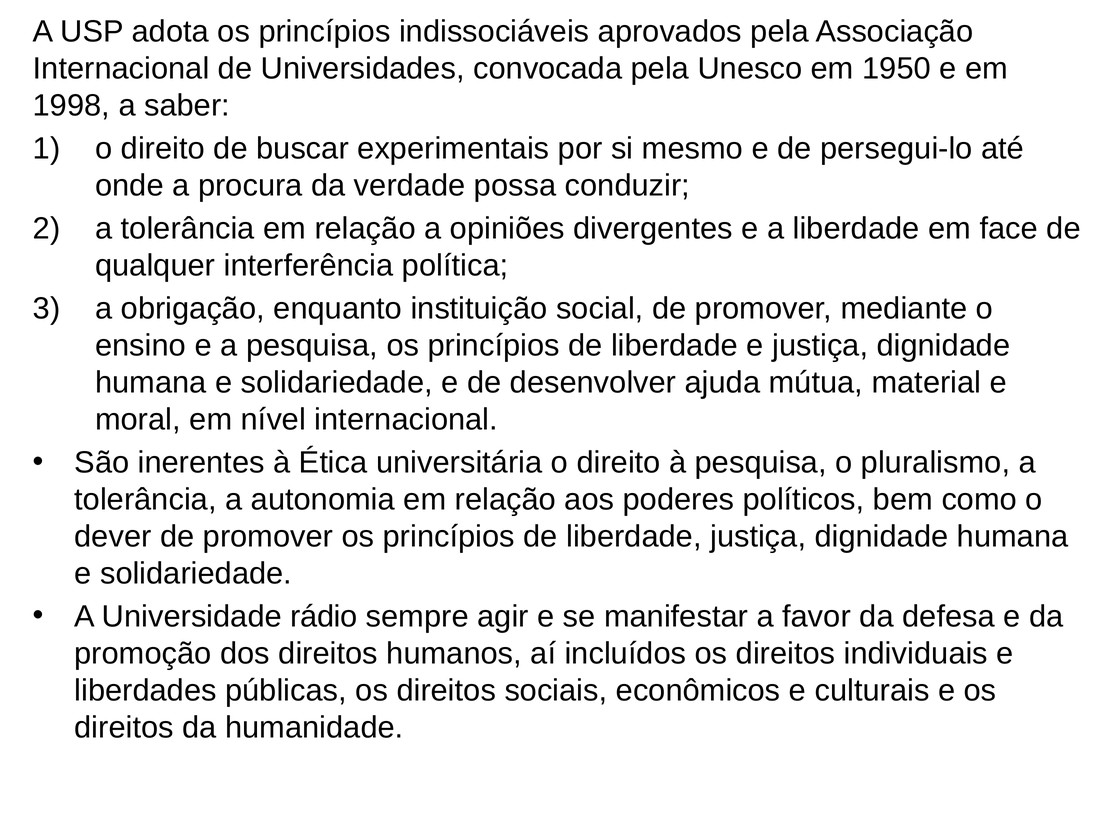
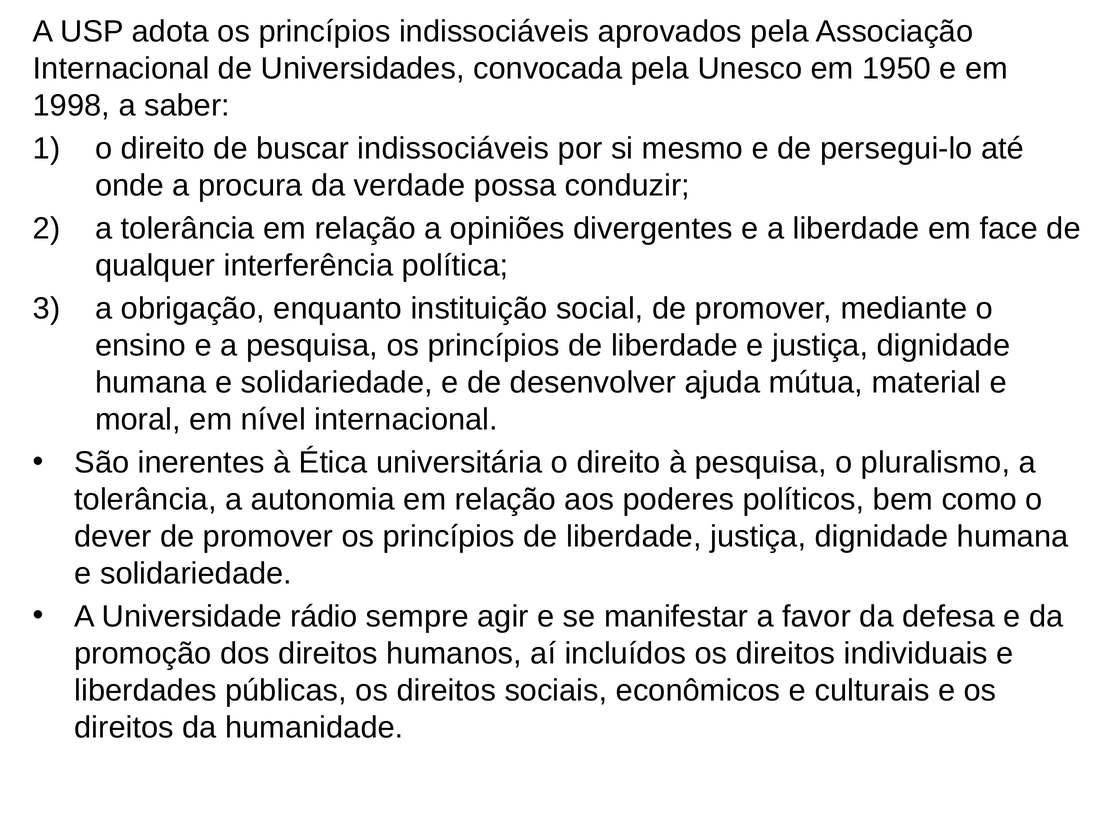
buscar experimentais: experimentais -> indissociáveis
